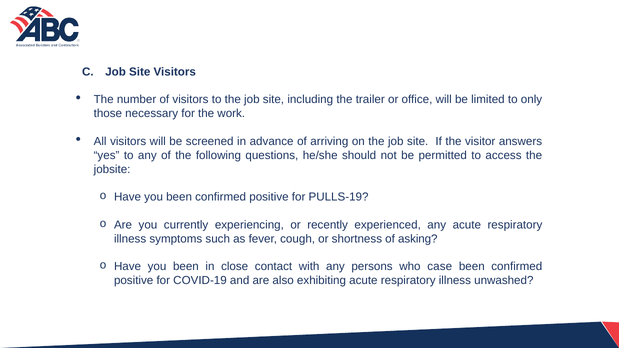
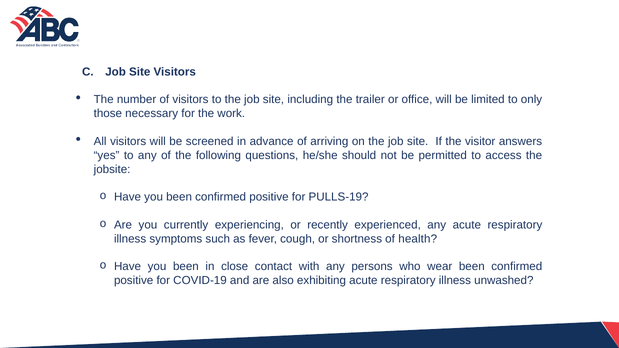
asking: asking -> health
case: case -> wear
